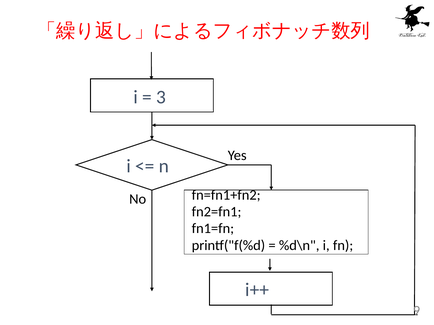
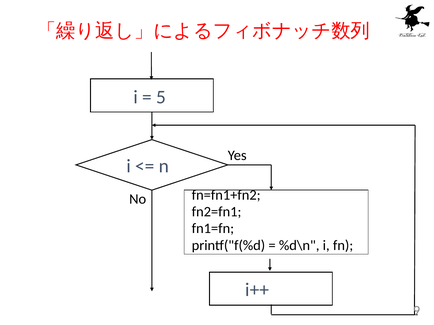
3: 3 -> 5
